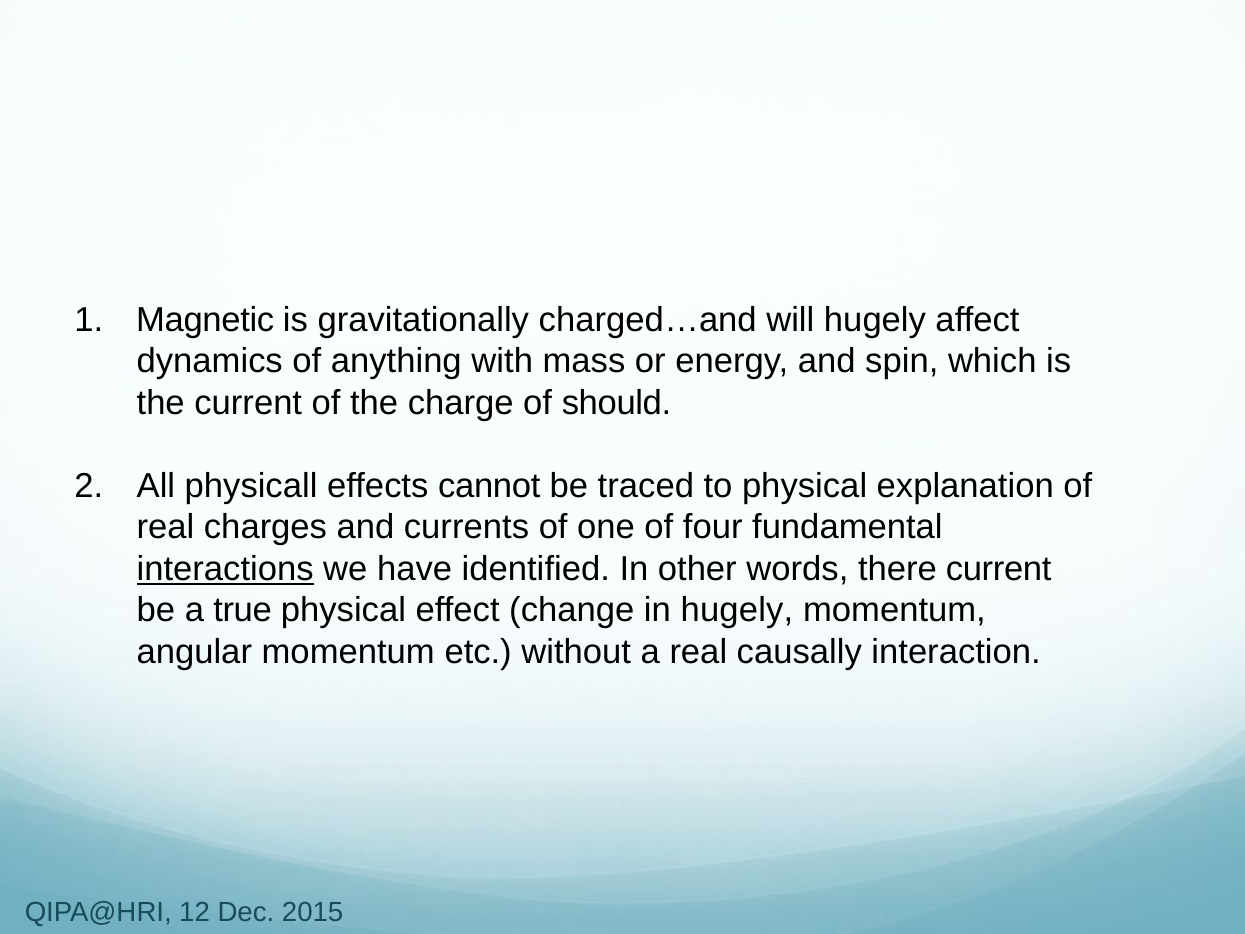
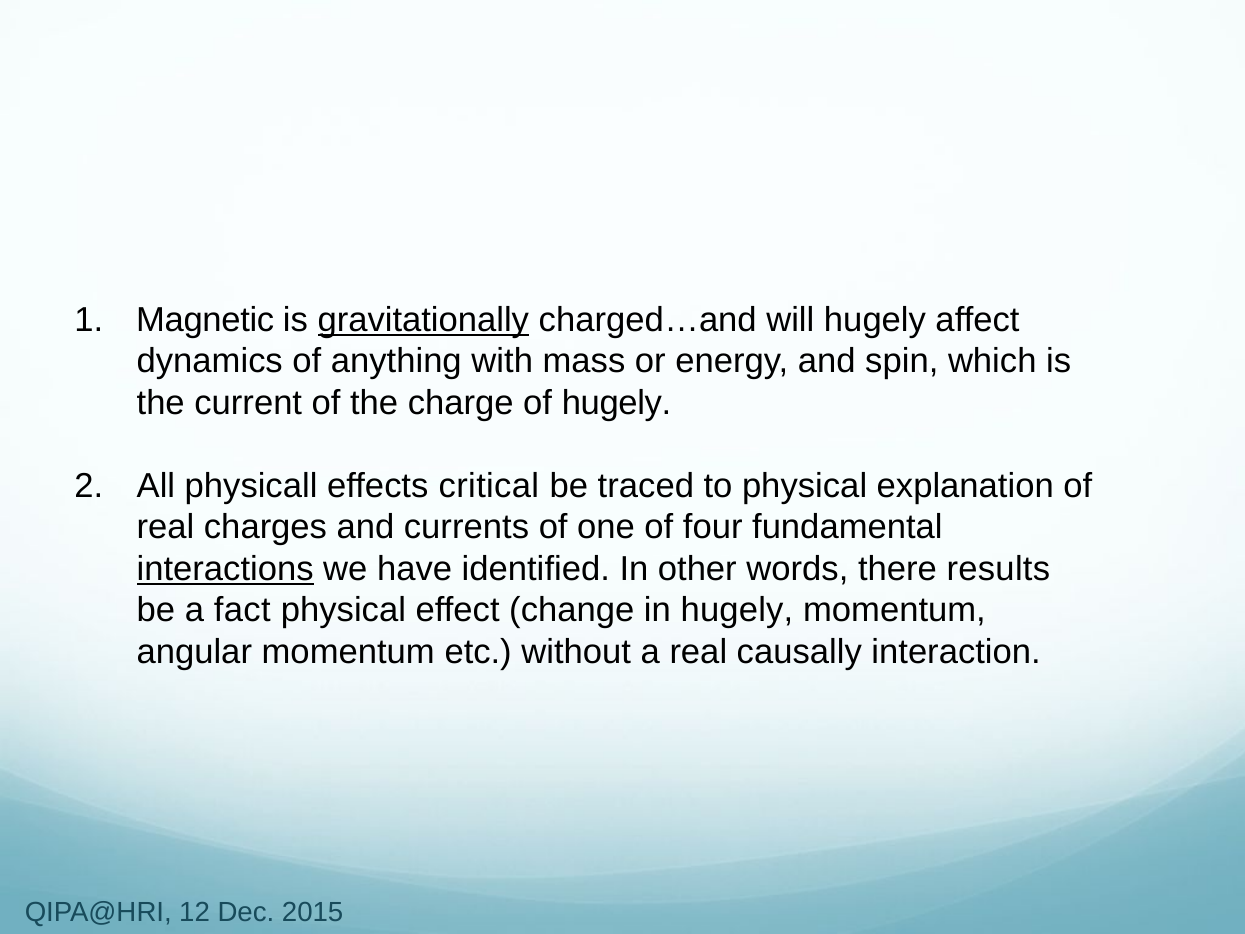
gravitationally underline: none -> present
of should: should -> hugely
cannot: cannot -> critical
there current: current -> results
true: true -> fact
